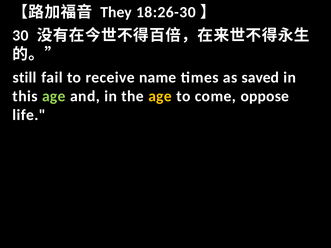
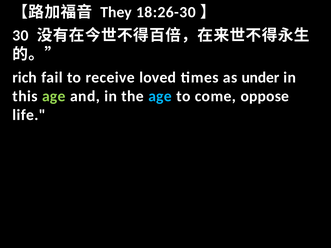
still: still -> rich
name: name -> loved
saved: saved -> under
age at (160, 96) colour: yellow -> light blue
